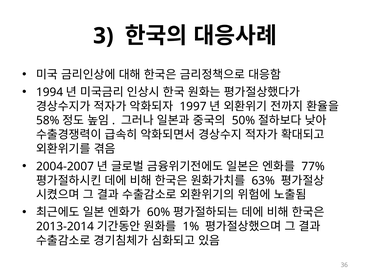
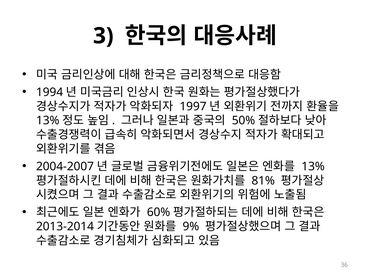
58% at (48, 120): 58% -> 13%
77% at (313, 166): 77% -> 13%
63%: 63% -> 81%
1%: 1% -> 9%
